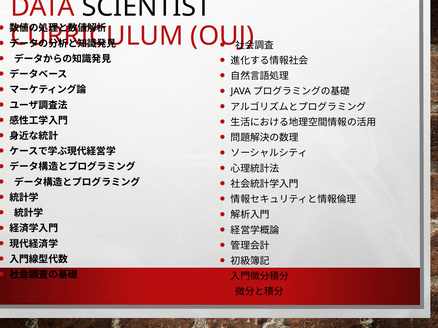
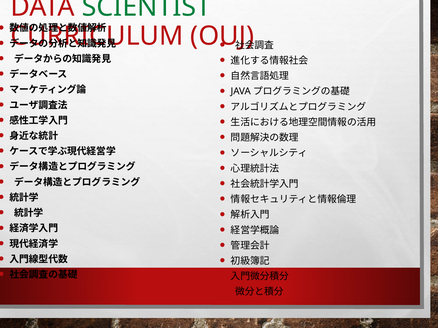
SCIENTIST colour: black -> green
